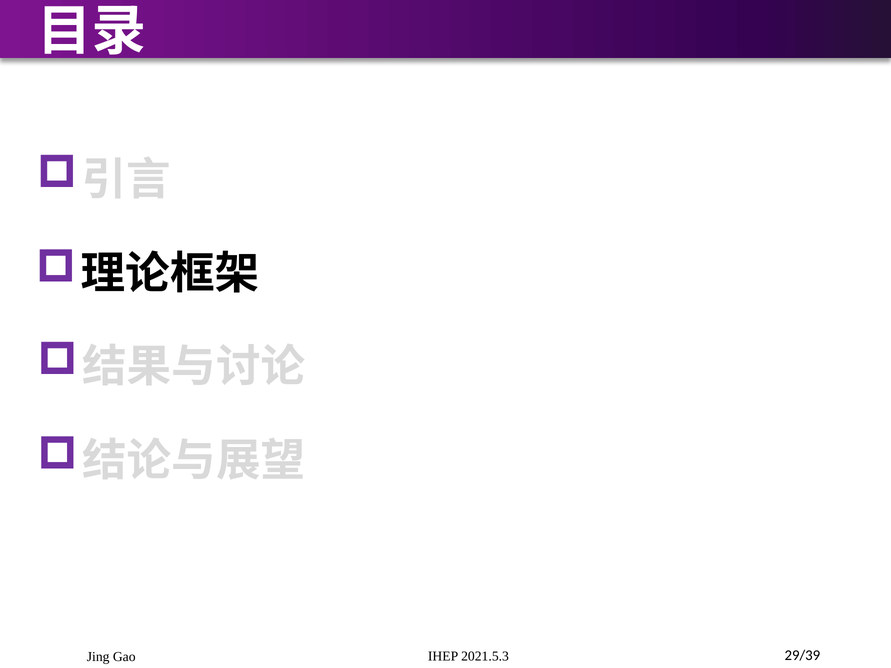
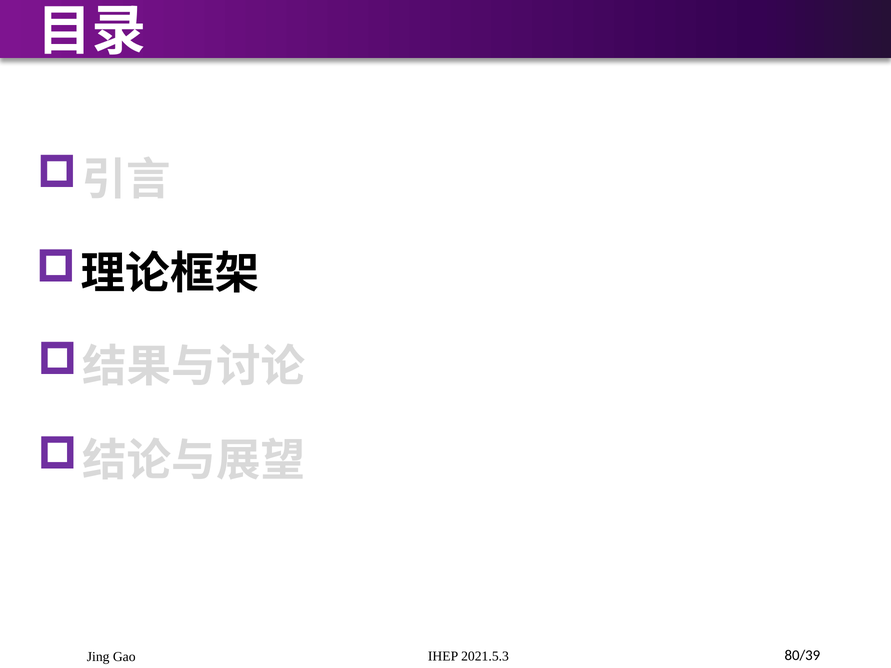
29/39: 29/39 -> 80/39
